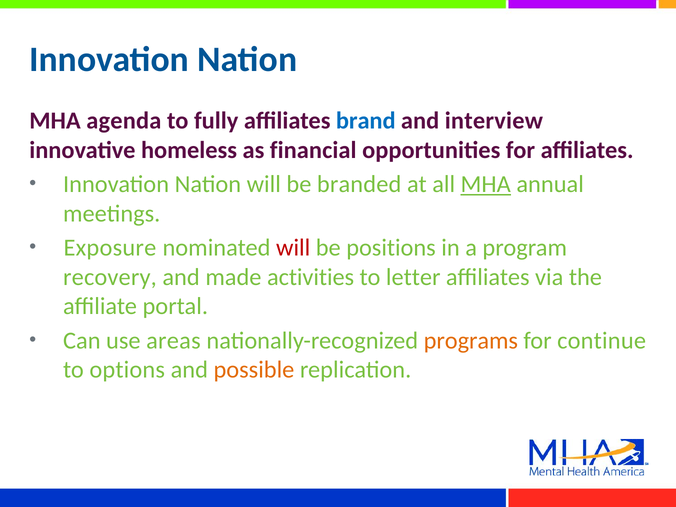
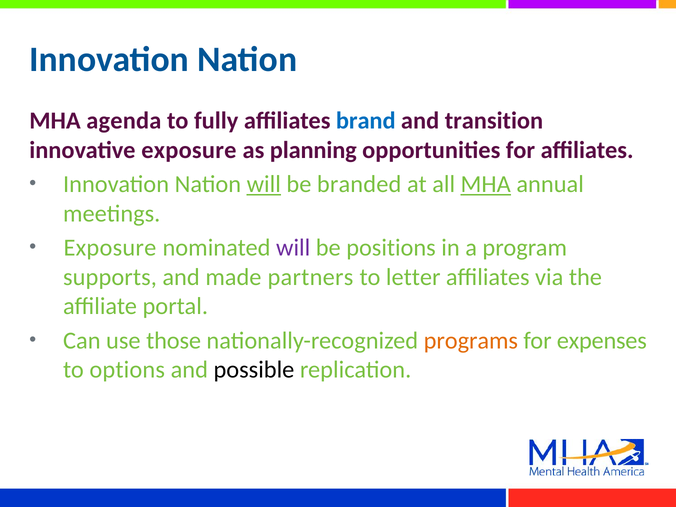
interview: interview -> transition
innovative homeless: homeless -> exposure
financial: financial -> planning
will at (264, 184) underline: none -> present
will at (293, 248) colour: red -> purple
recovery: recovery -> supports
activities: activities -> partners
areas: areas -> those
continue: continue -> expenses
possible colour: orange -> black
